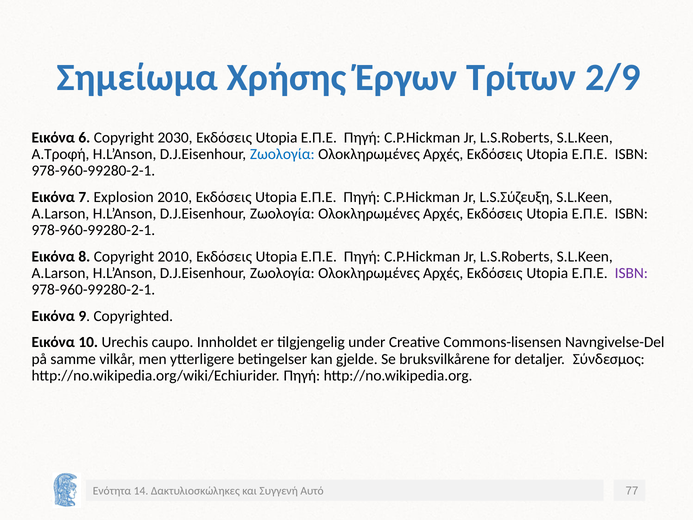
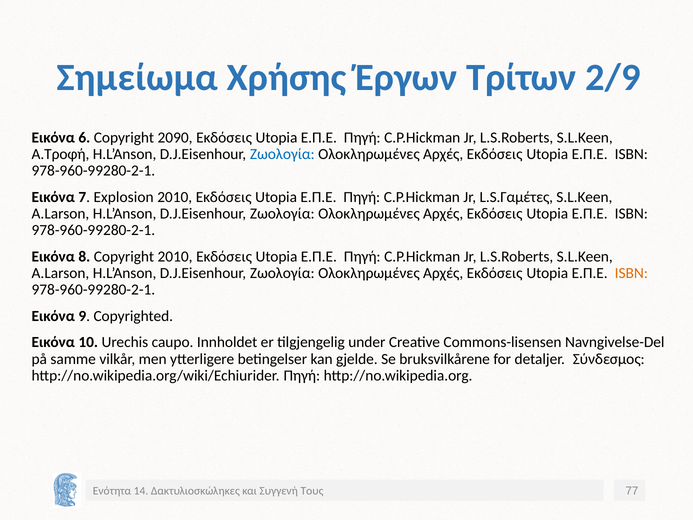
2030: 2030 -> 2090
L.S.Σύζευξη: L.S.Σύζευξη -> L.S.Γαμέτες
ISBN at (631, 273) colour: purple -> orange
Αυτό: Αυτό -> Τους
